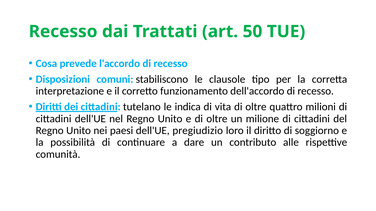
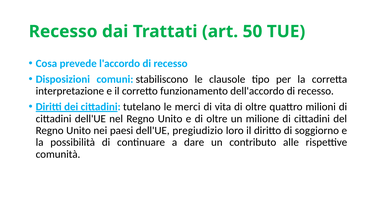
indica: indica -> merci
